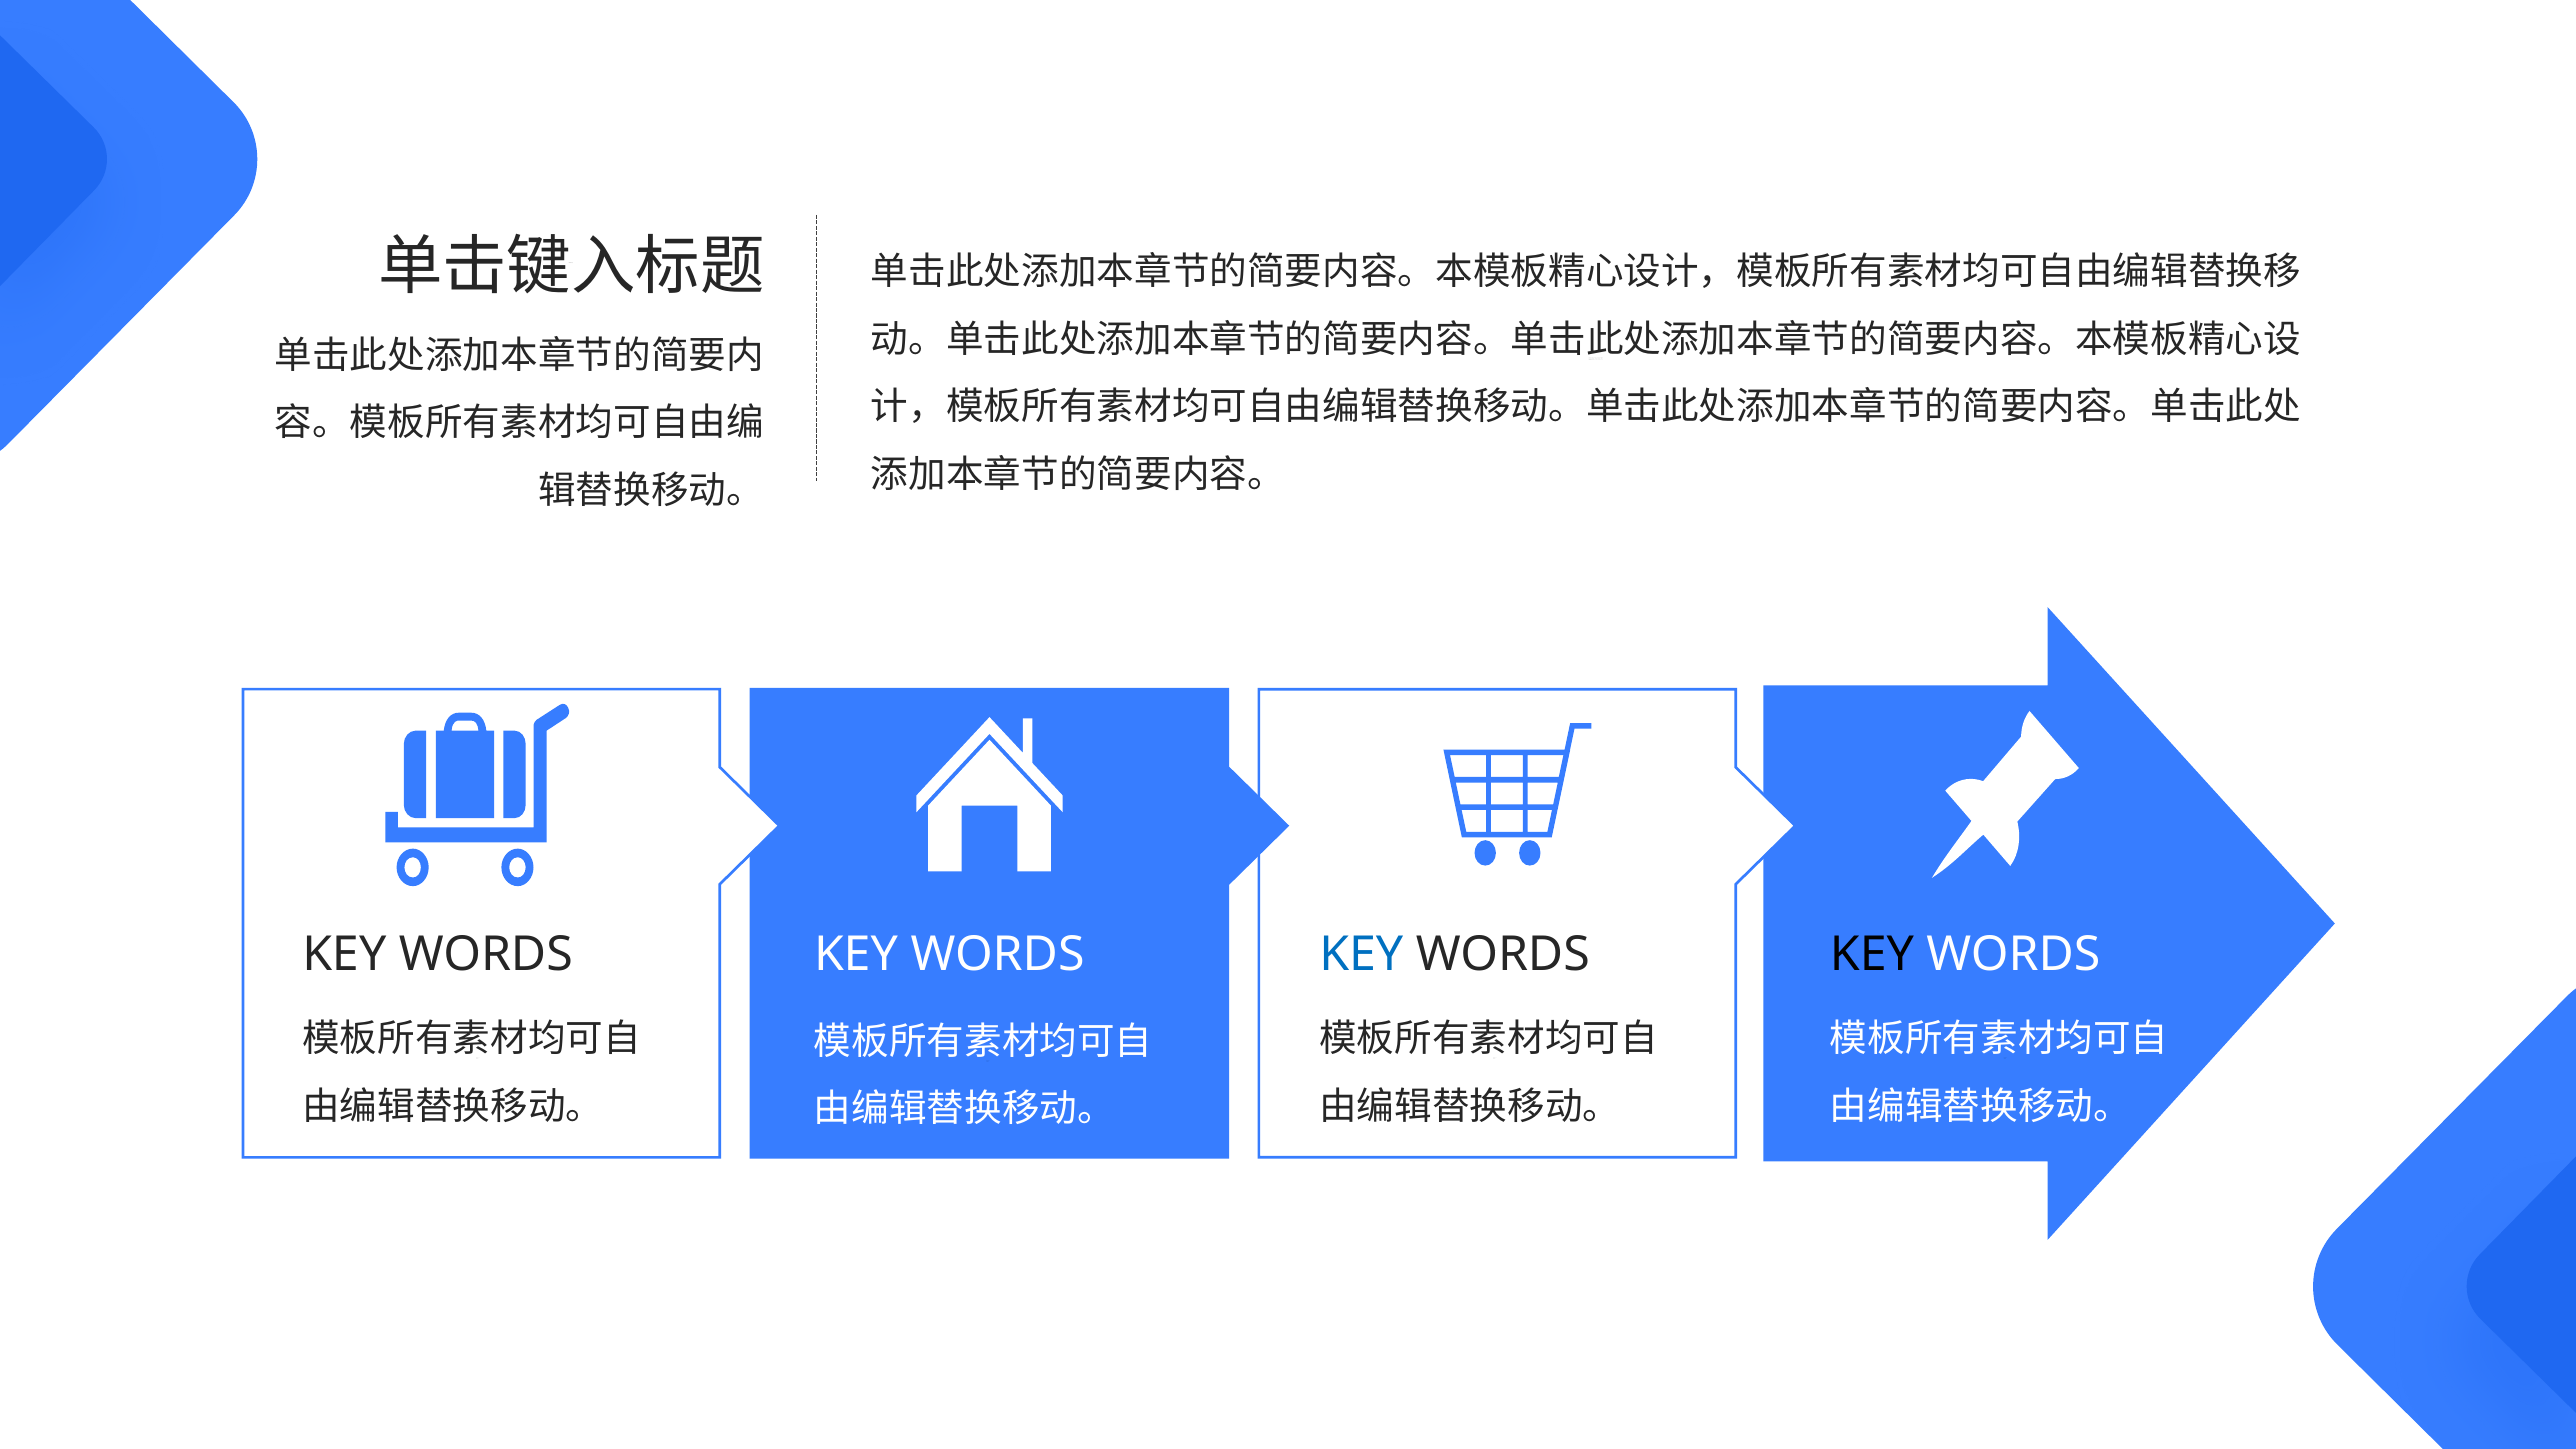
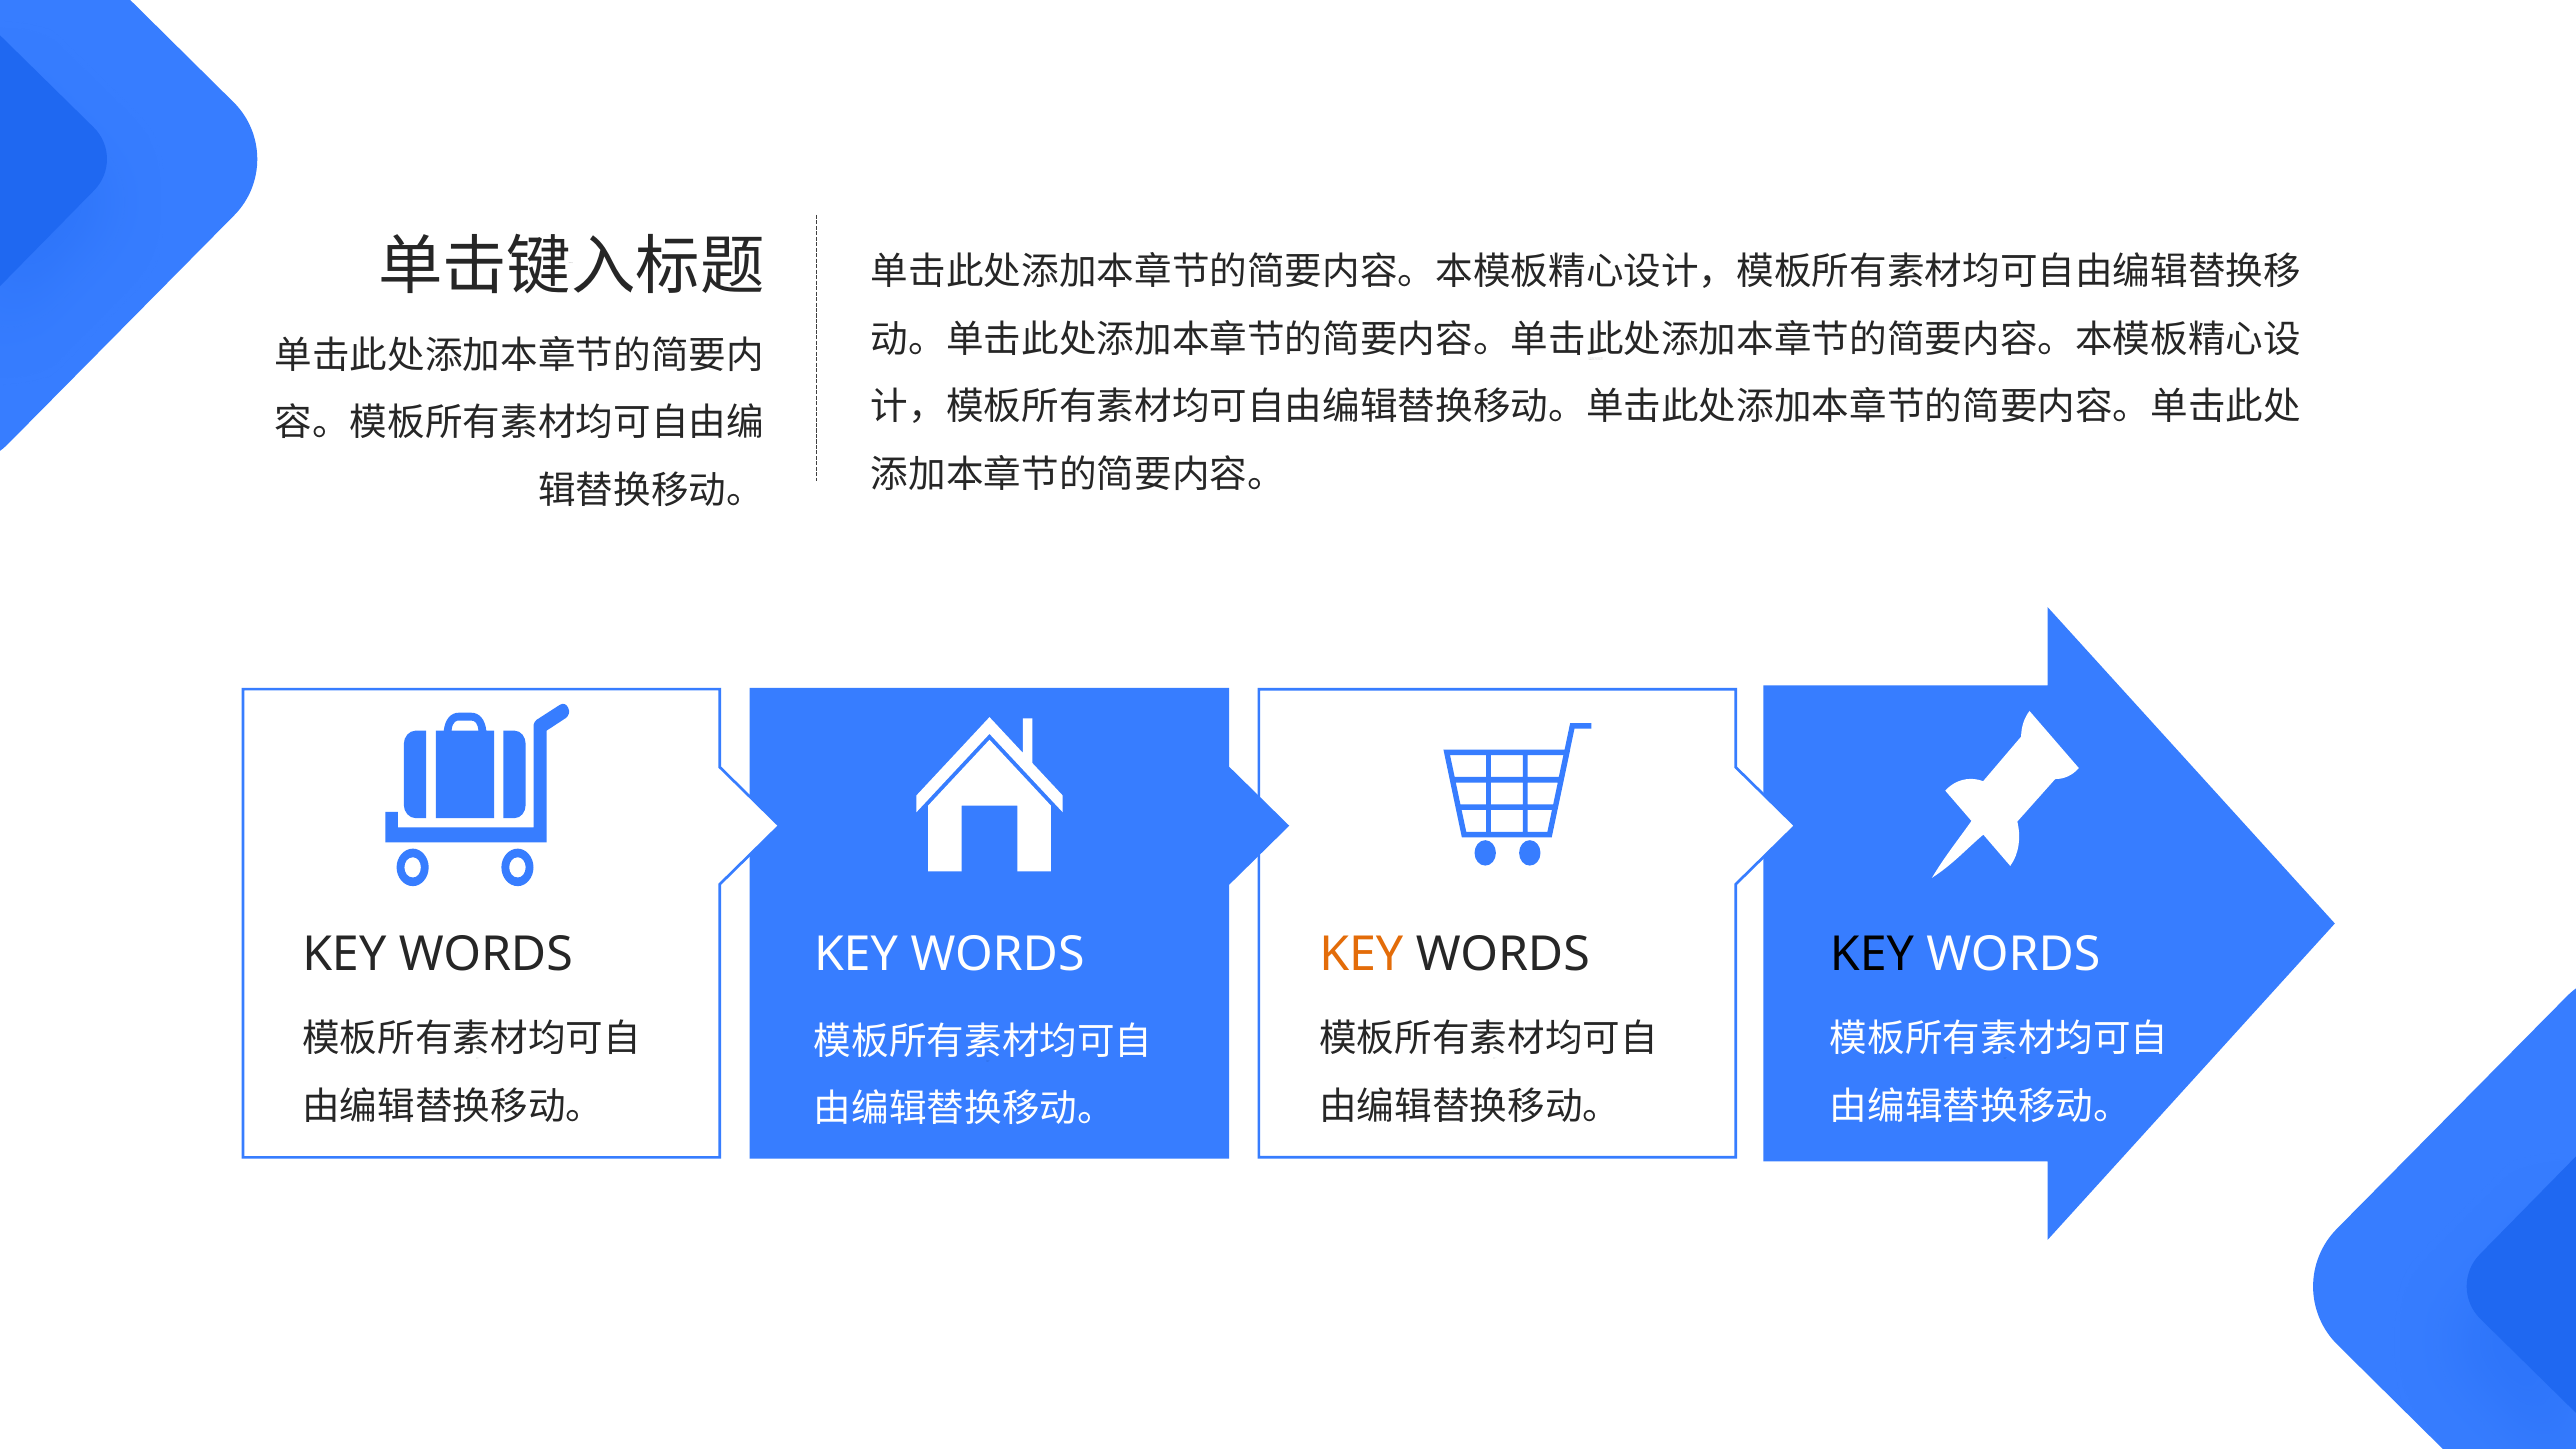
KEY at (1361, 954) colour: blue -> orange
